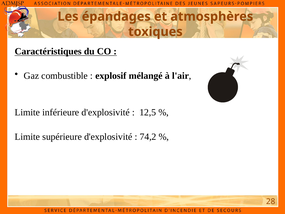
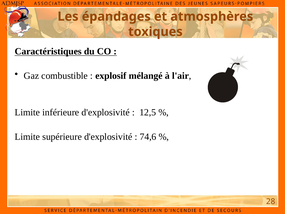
74,2: 74,2 -> 74,6
